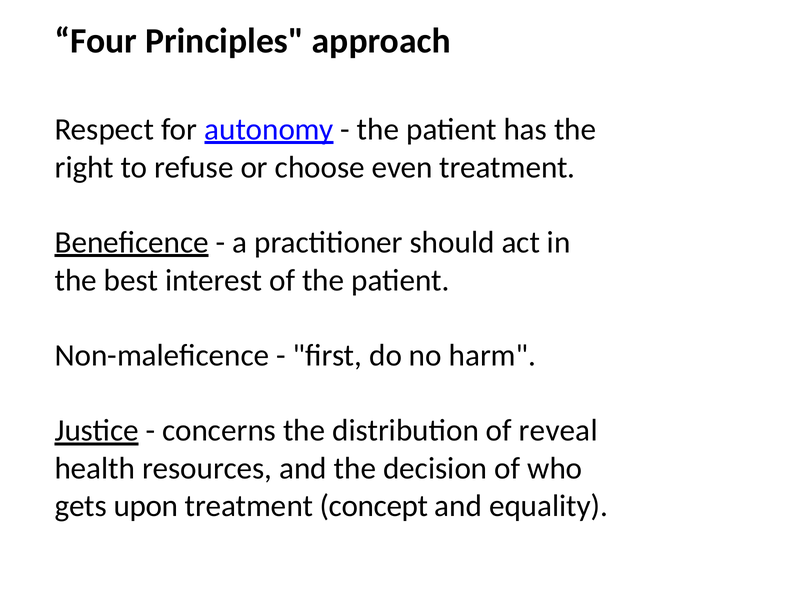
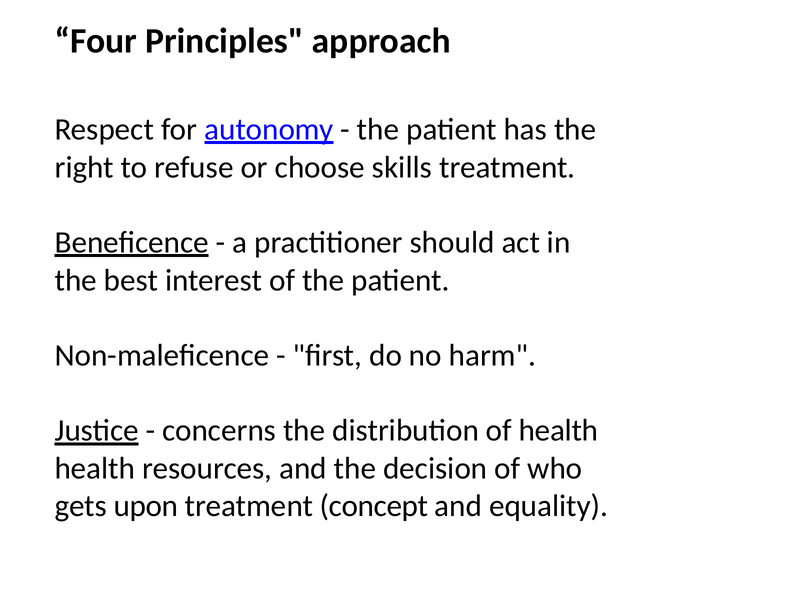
even: even -> skills
of reveal: reveal -> health
